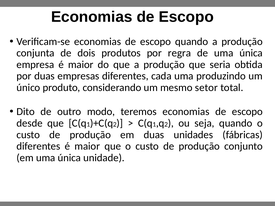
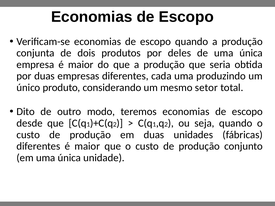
regra: regra -> deles
